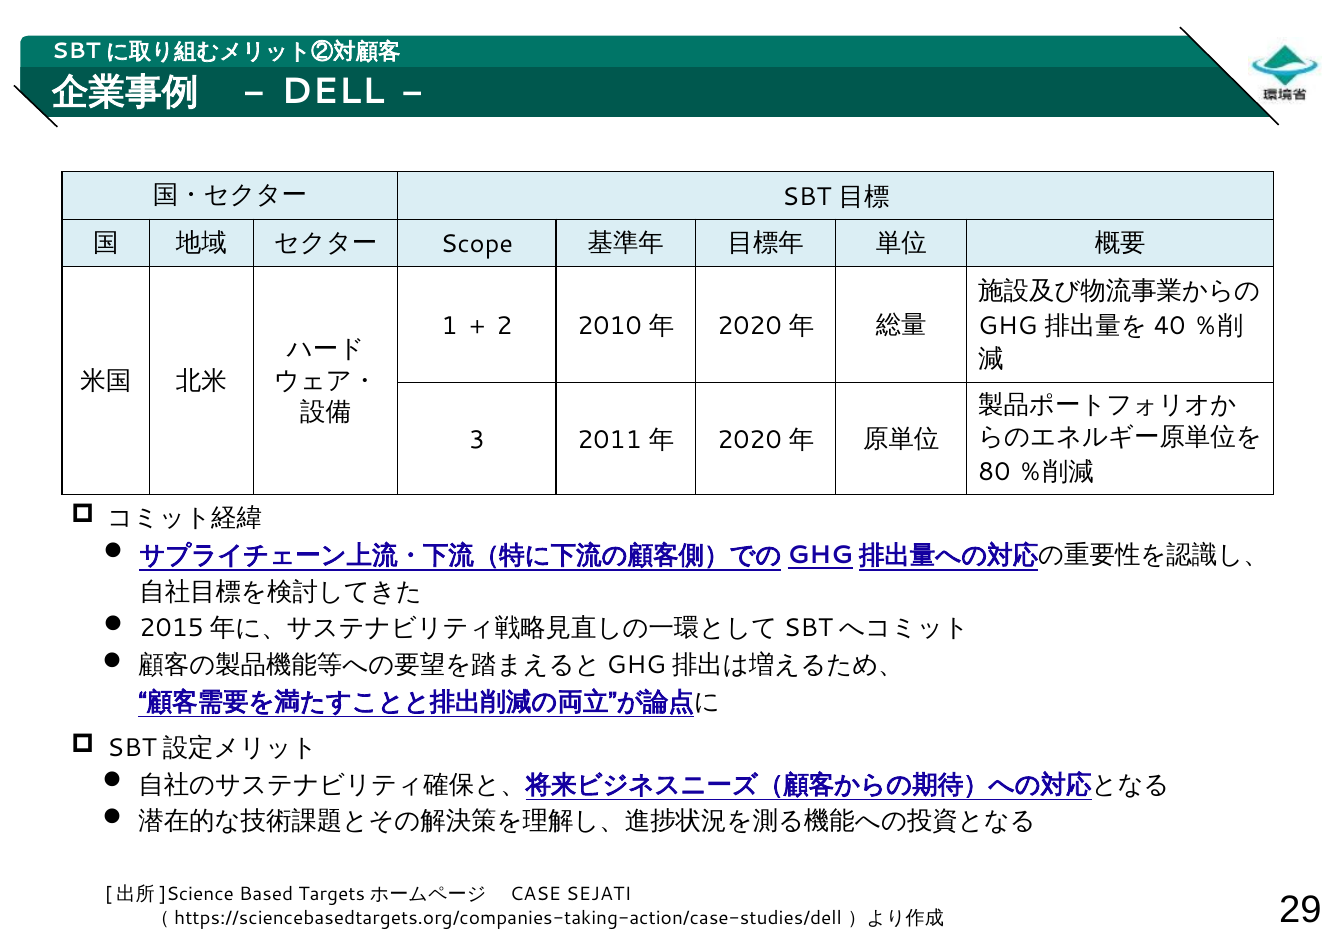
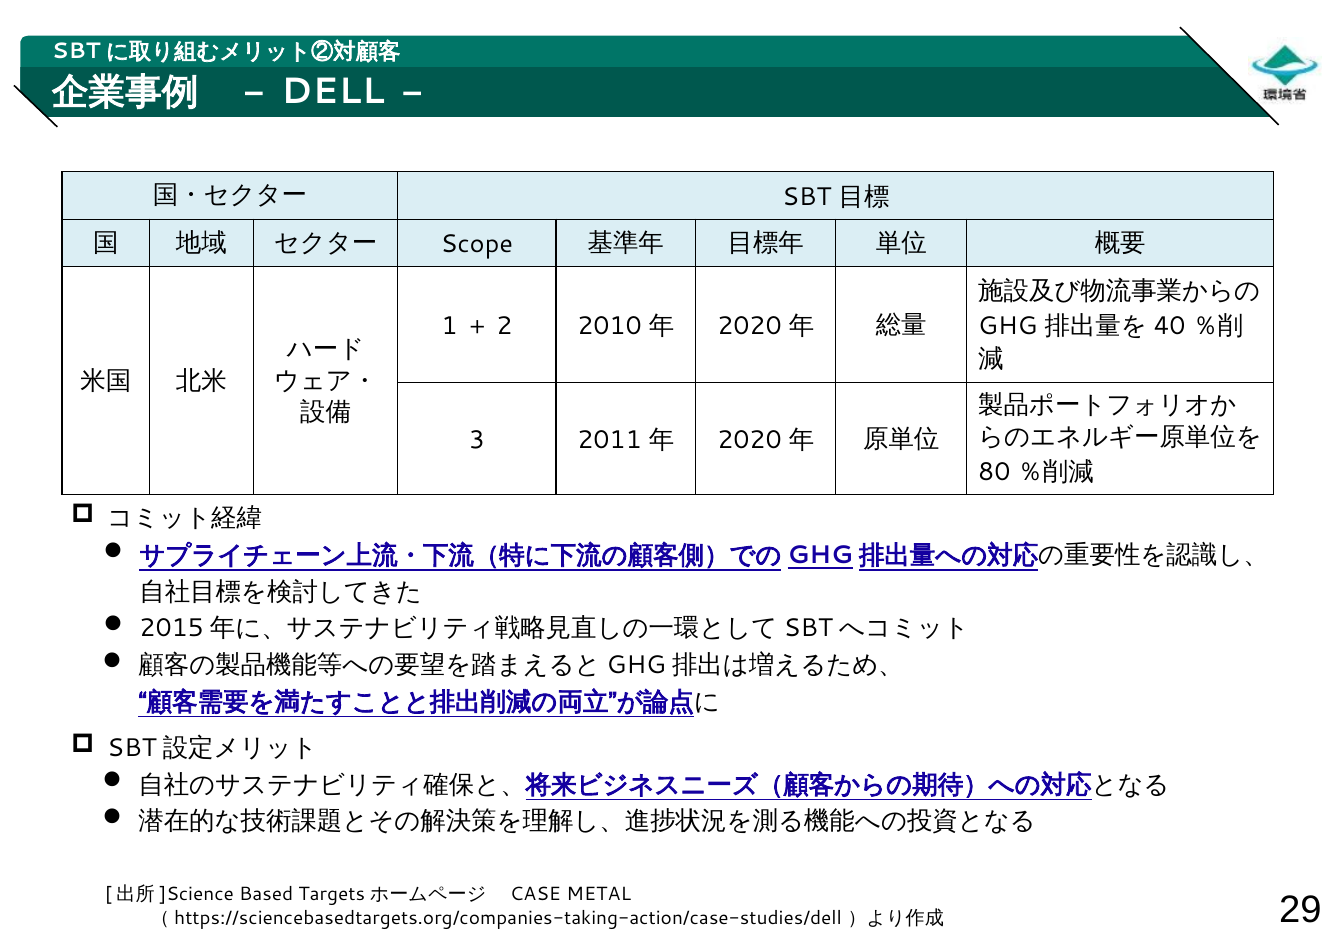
SEJATI: SEJATI -> METAL
